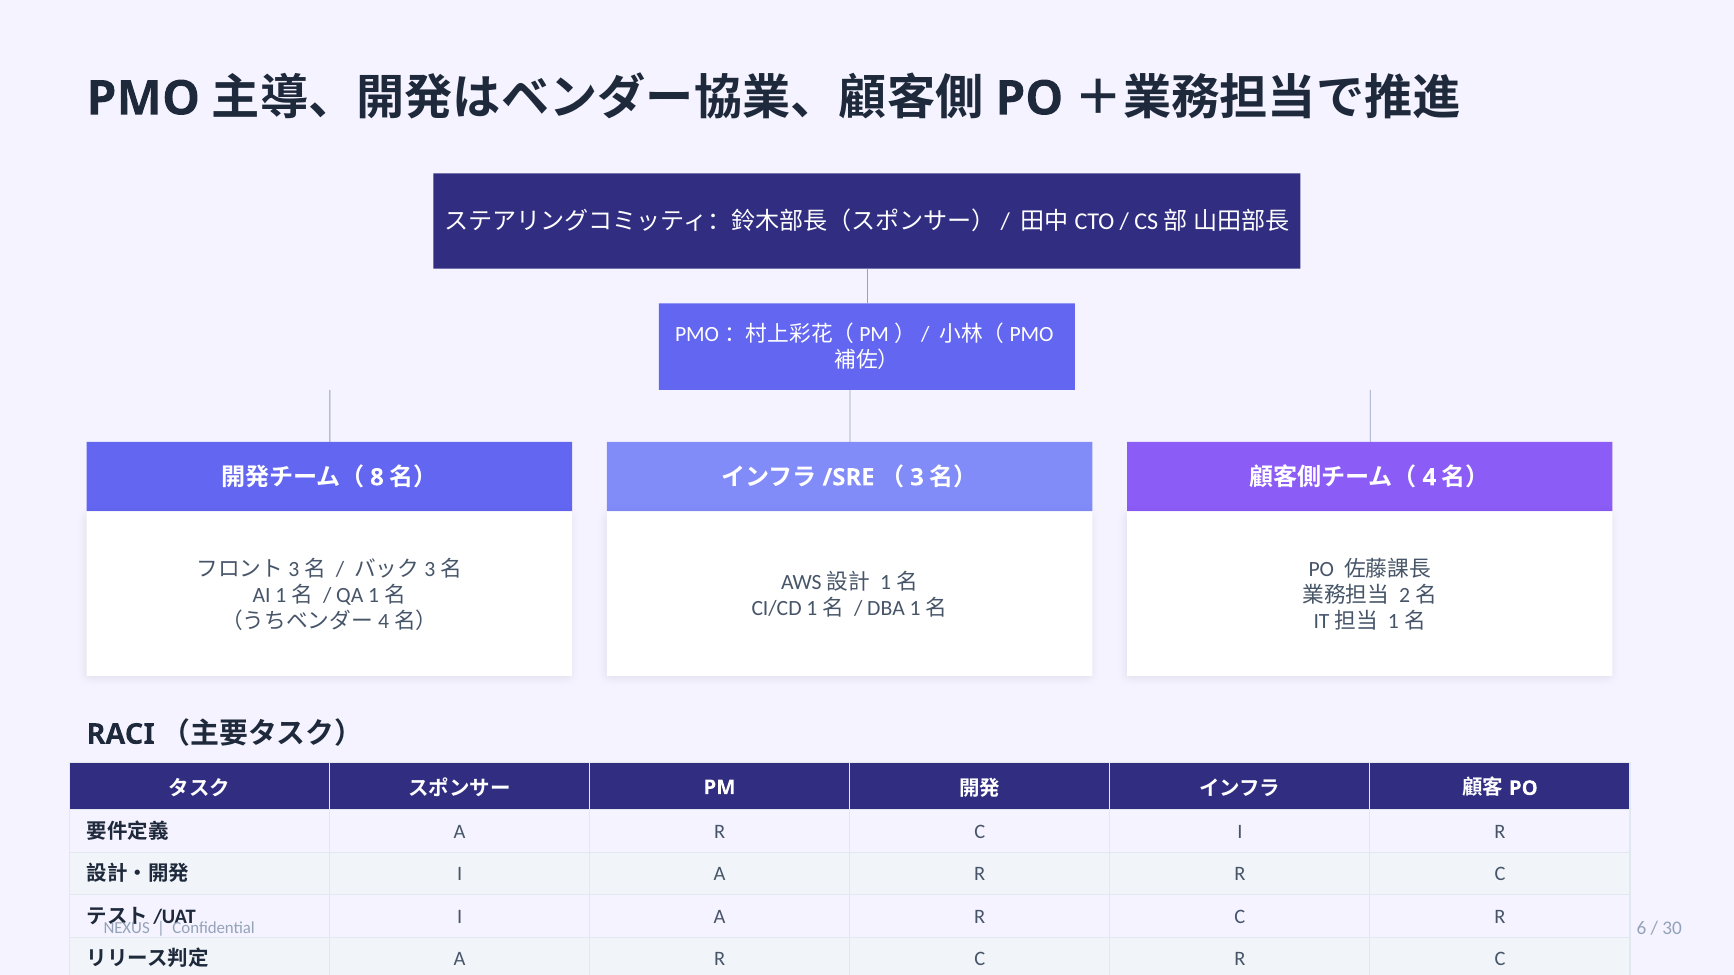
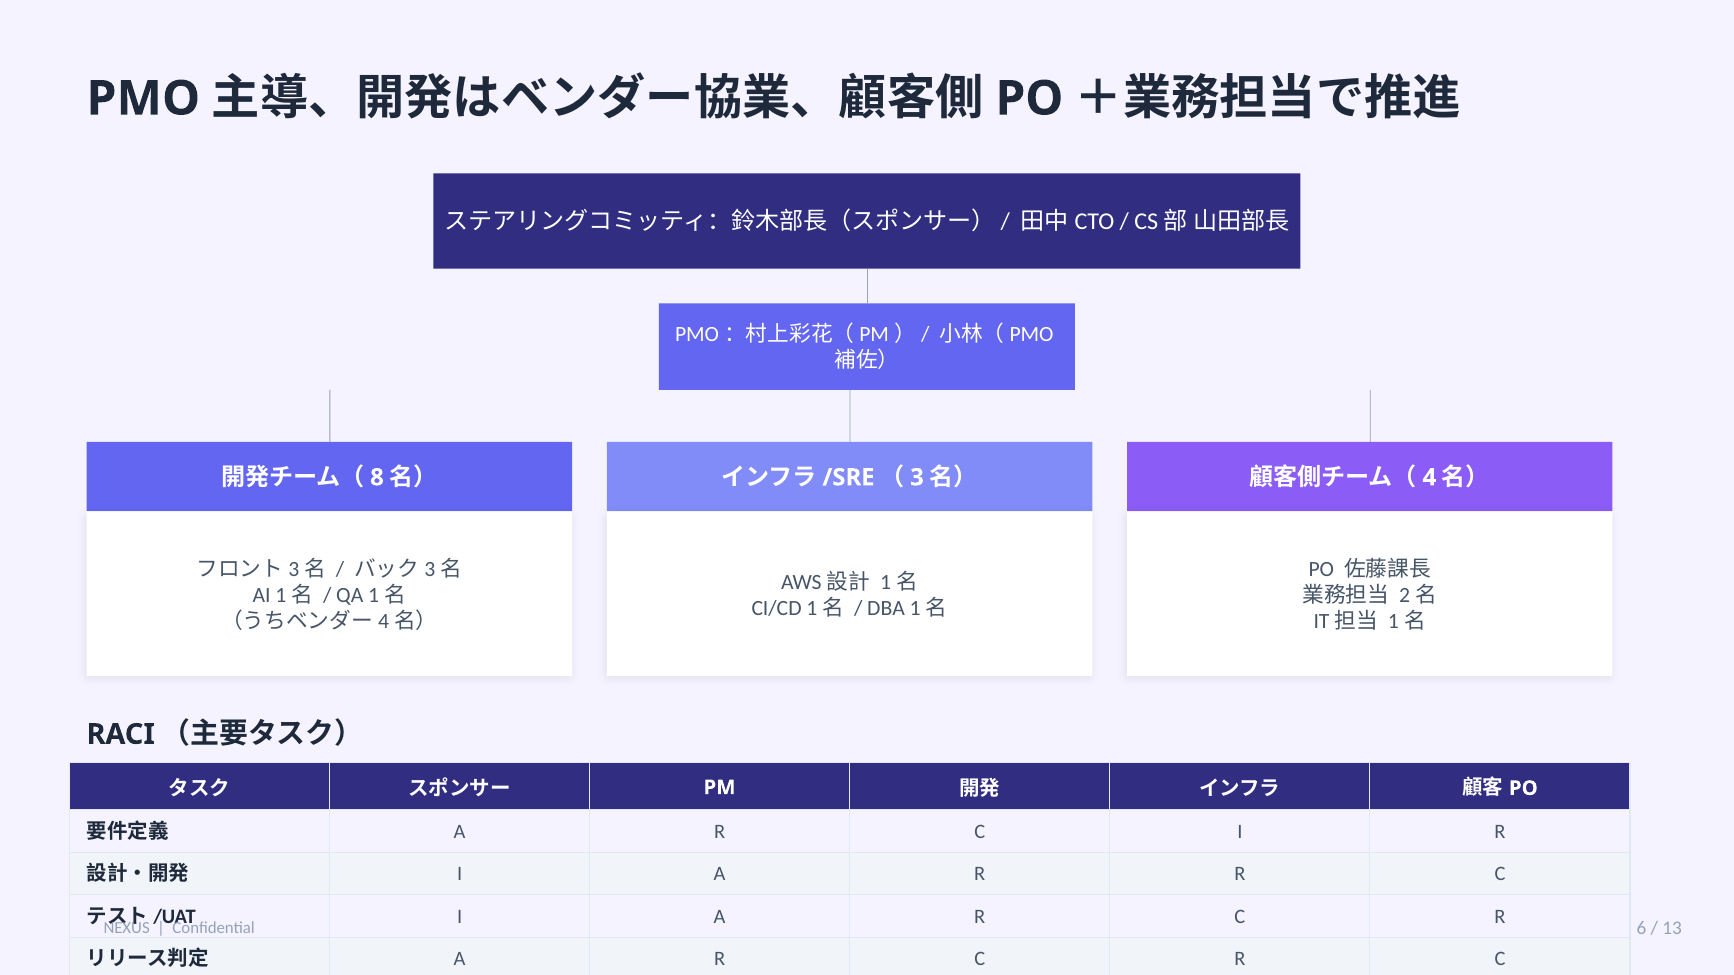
30: 30 -> 13
